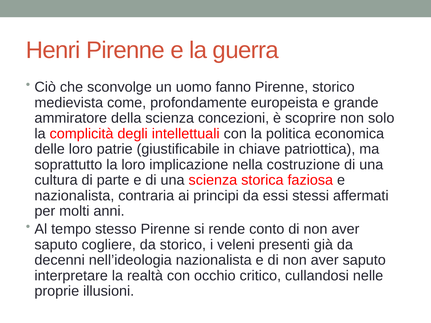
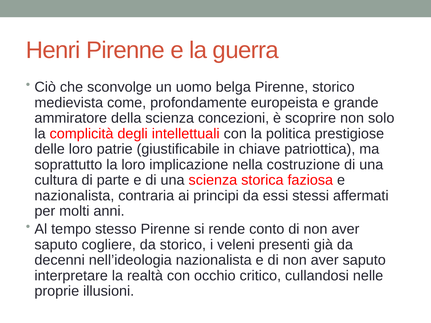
fanno: fanno -> belga
economica: economica -> prestigiose
